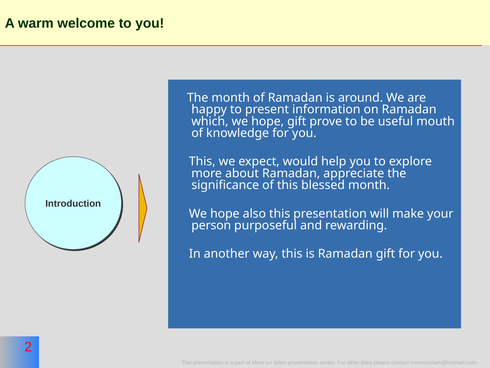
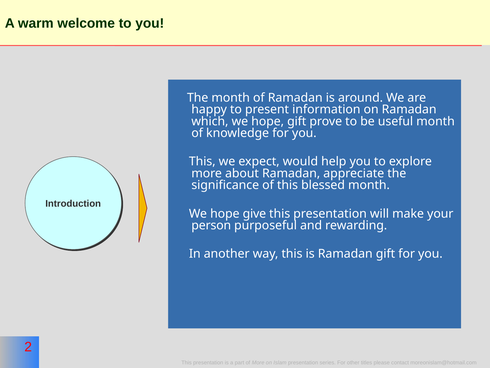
useful mouth: mouth -> month
also: also -> give
